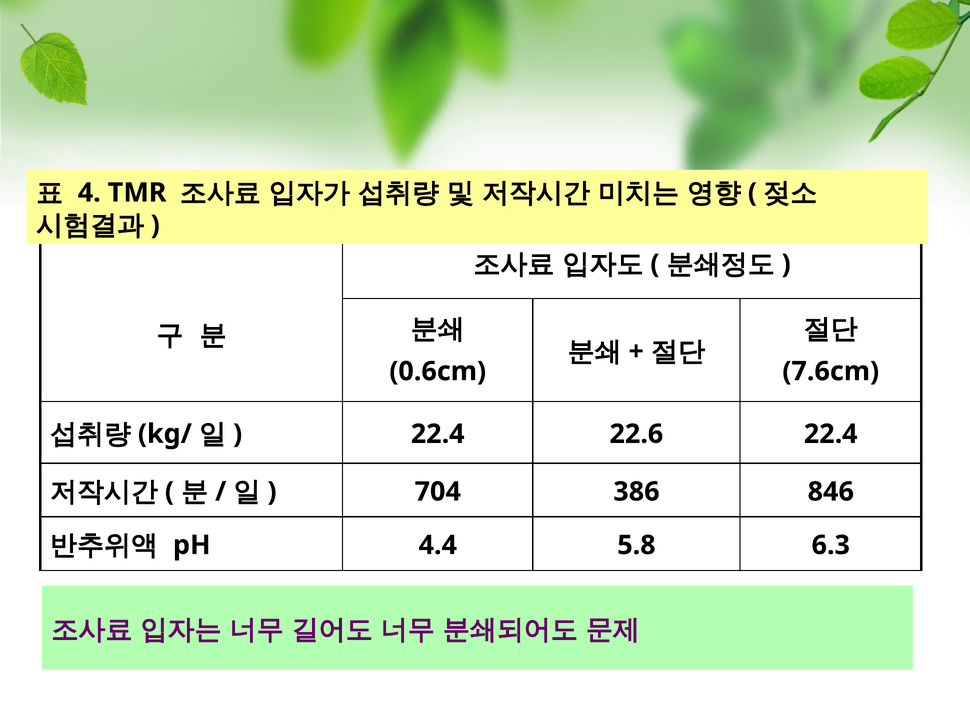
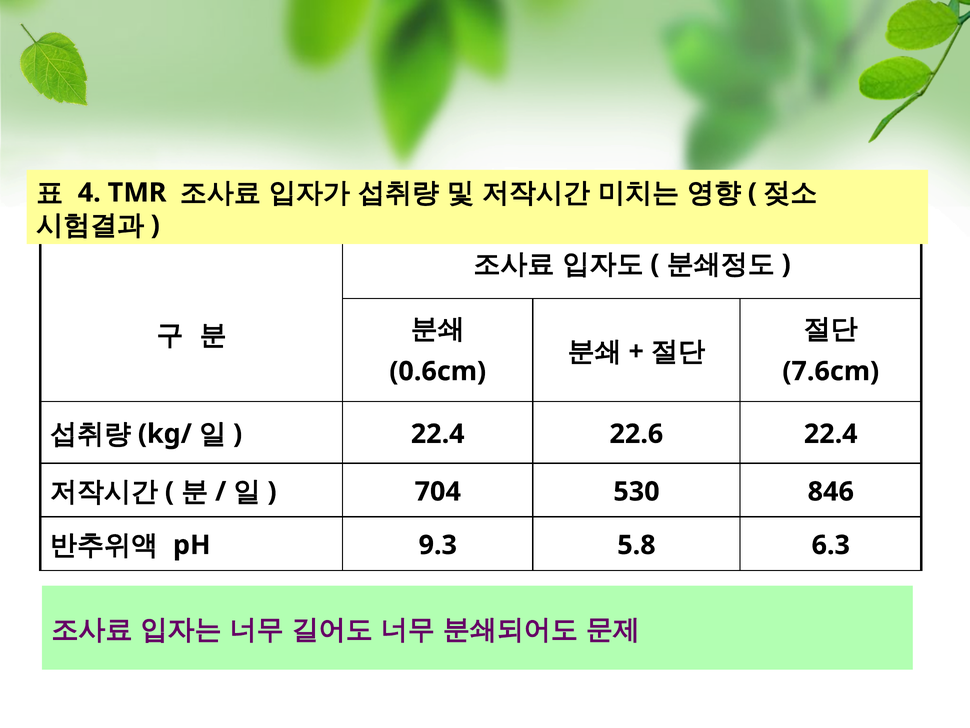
386: 386 -> 530
4.4: 4.4 -> 9.3
